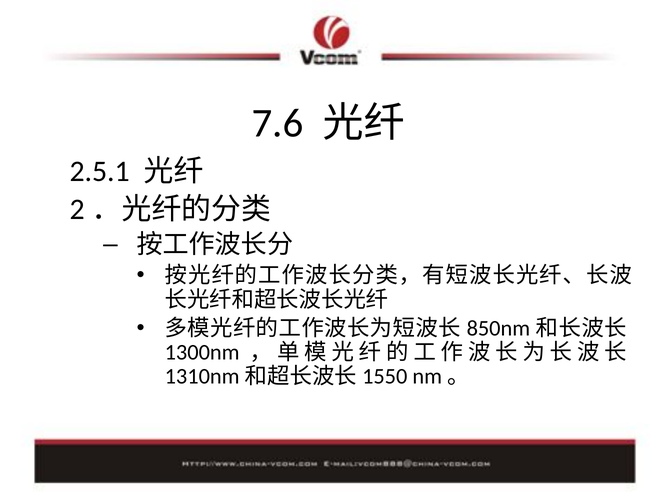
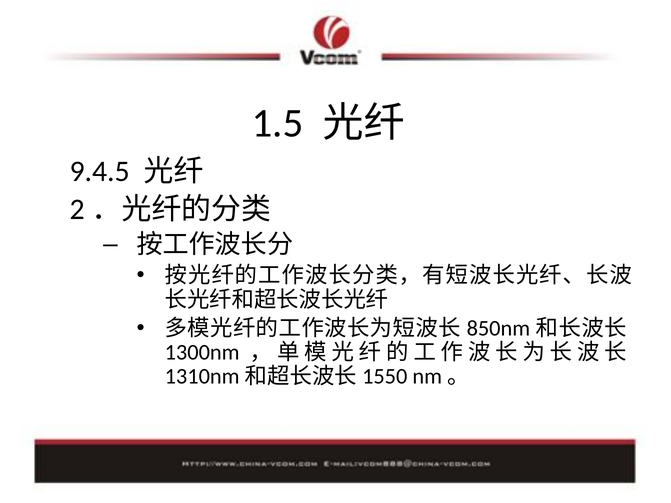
7.6: 7.6 -> 1.5
2.5.1: 2.5.1 -> 9.4.5
